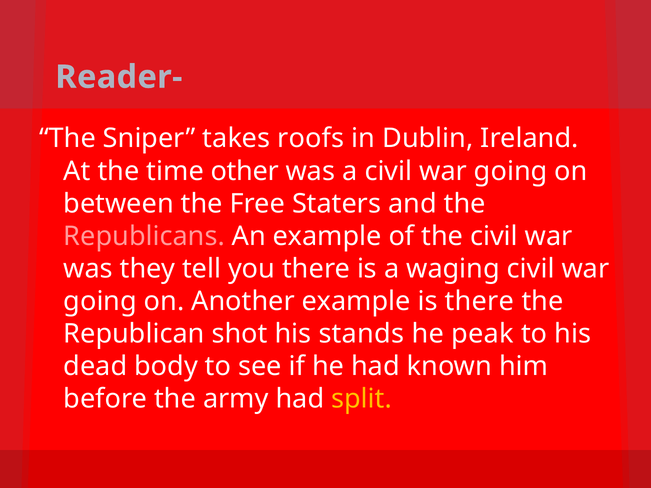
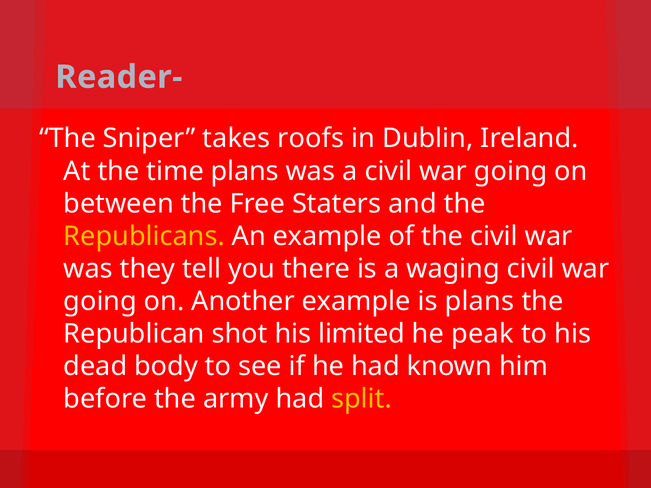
time other: other -> plans
Republicans colour: pink -> yellow
is there: there -> plans
stands: stands -> limited
